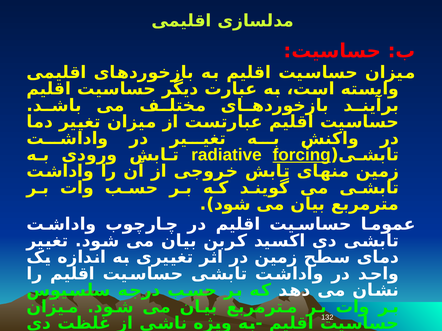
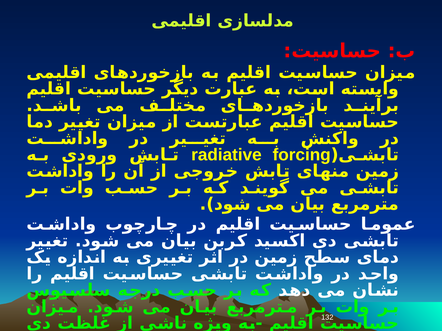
forcing underline: present -> none
